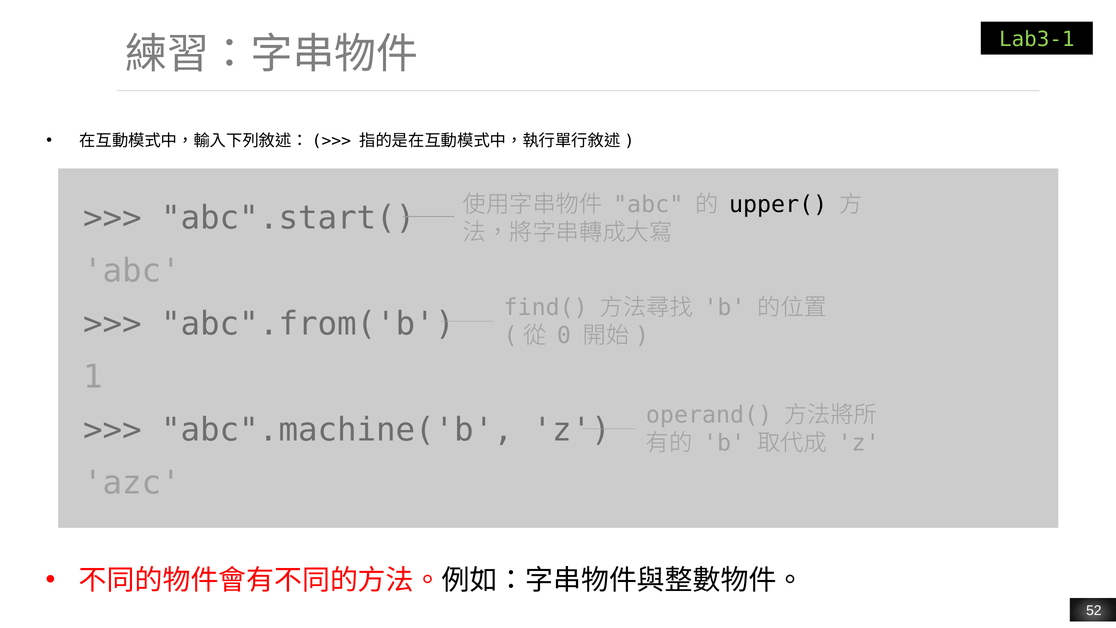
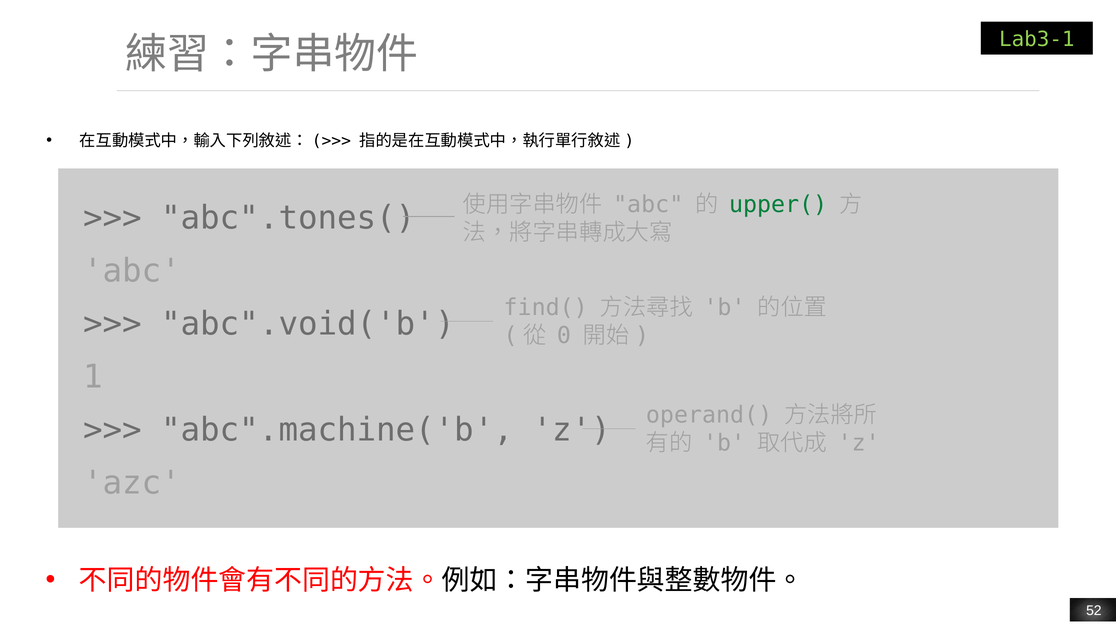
upper( colour: black -> green
abc".start(: abc".start( -> abc".tones(
abc".from('b: abc".from('b -> abc".void('b
